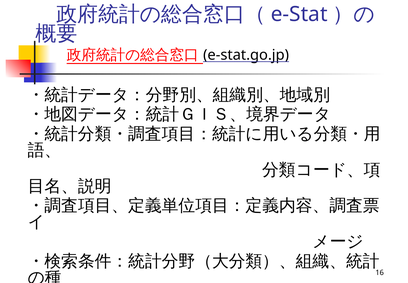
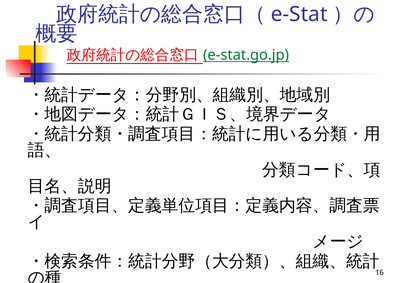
e-stat.go.jp colour: black -> green
